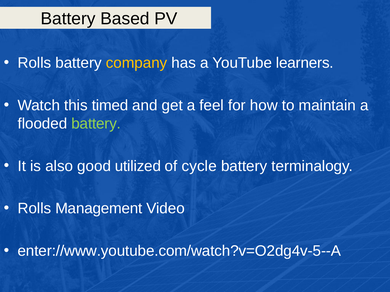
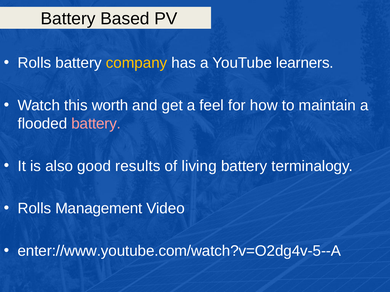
timed: timed -> worth
battery at (96, 124) colour: light green -> pink
utilized: utilized -> results
cycle: cycle -> living
